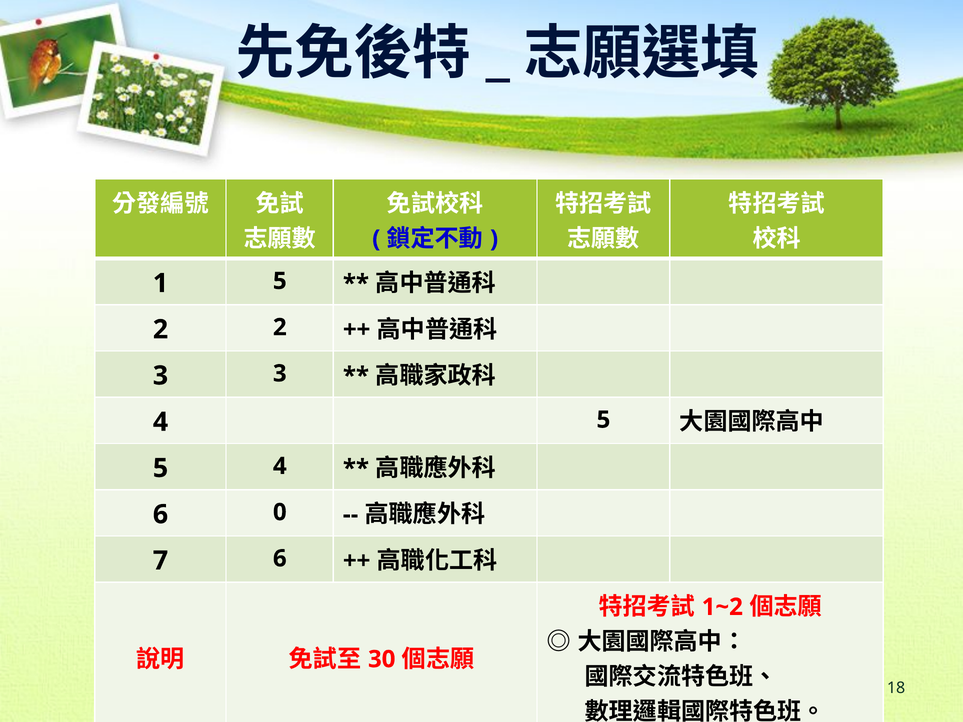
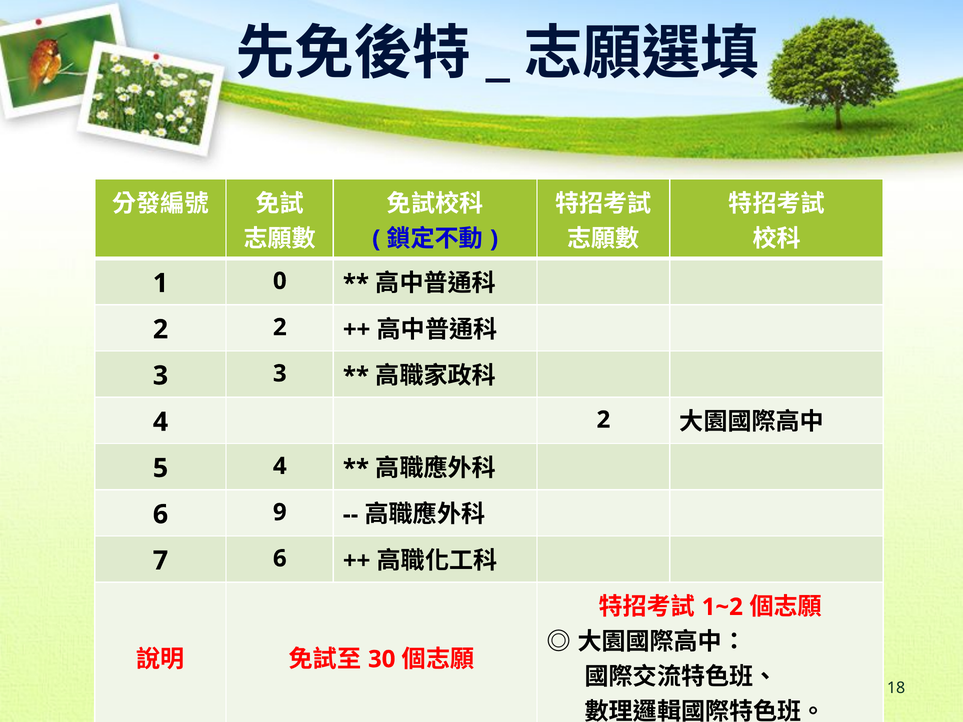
1 5: 5 -> 0
4 5: 5 -> 2
0: 0 -> 9
